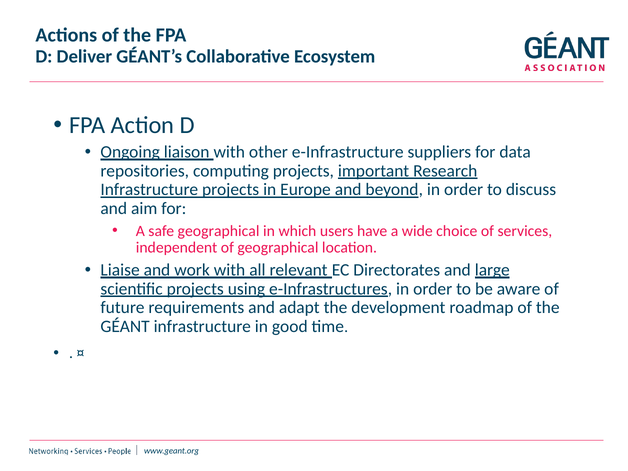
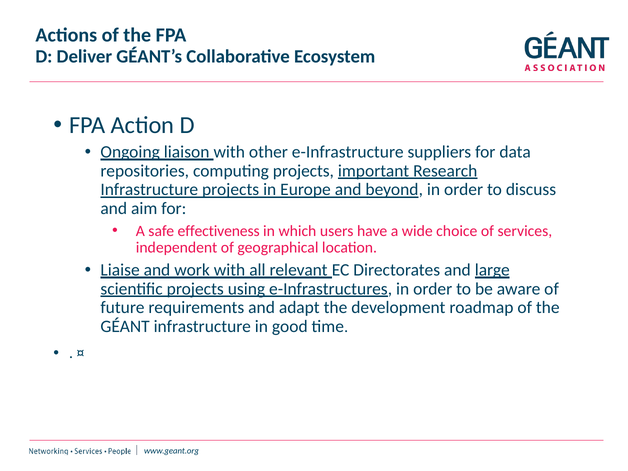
safe geographical: geographical -> effectiveness
